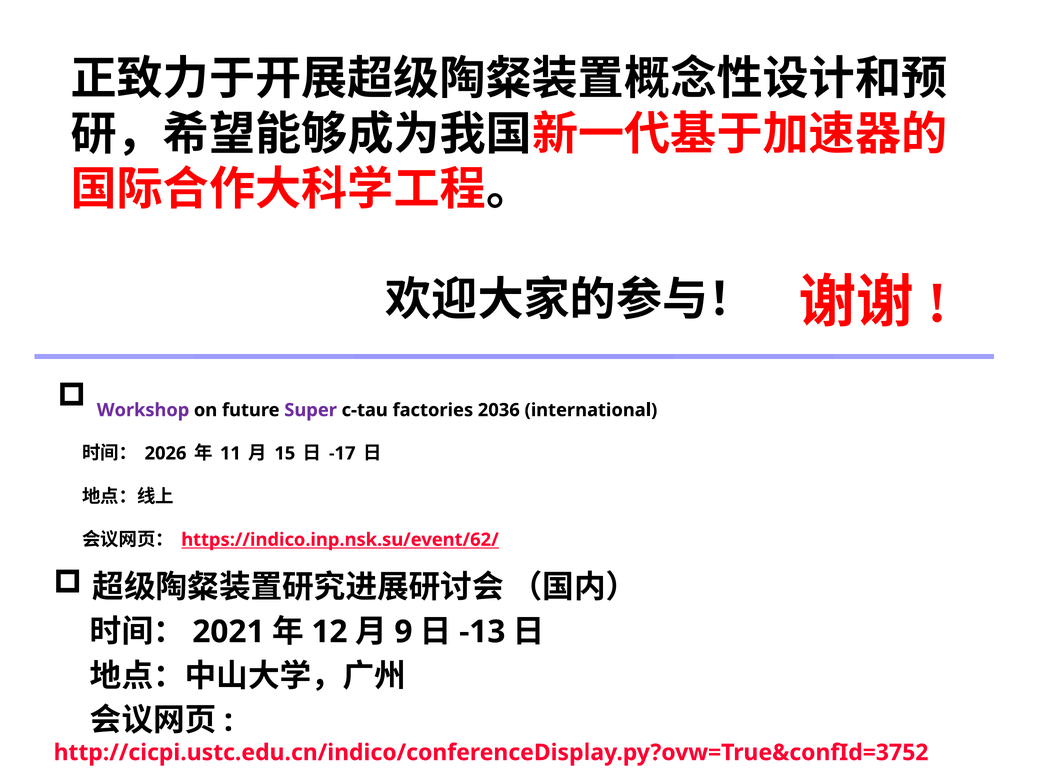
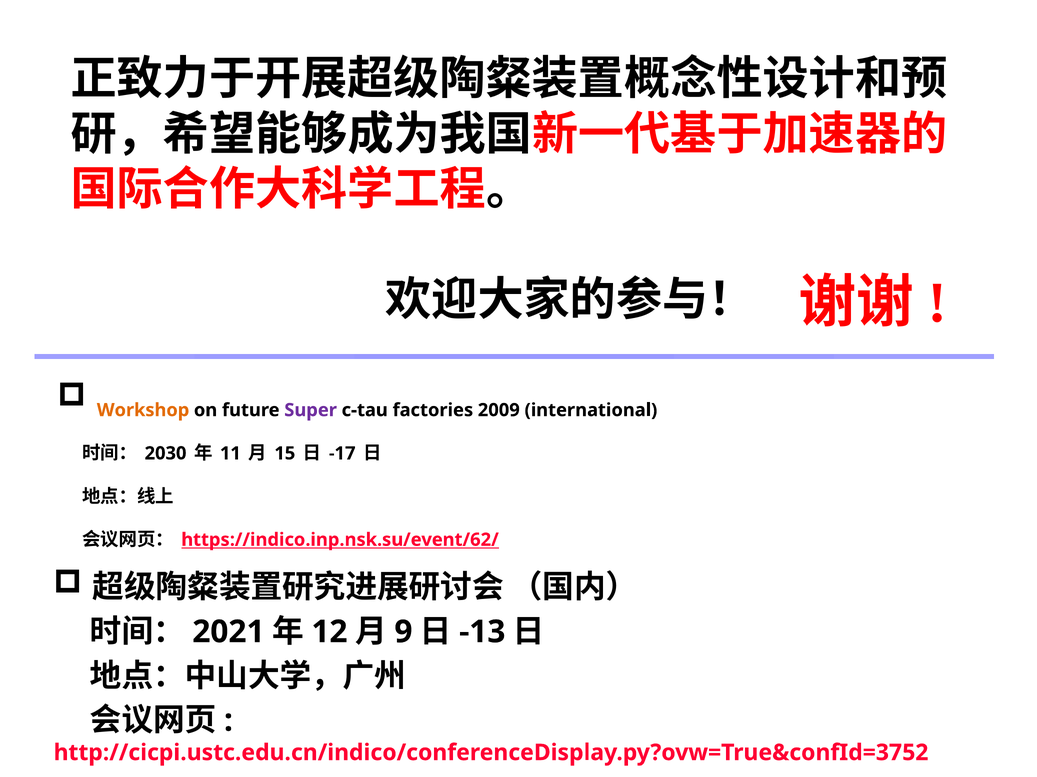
Workshop colour: purple -> orange
2036: 2036 -> 2009
2026: 2026 -> 2030
